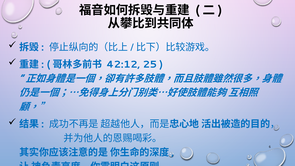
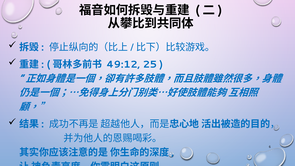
42:12: 42:12 -> 49:12
